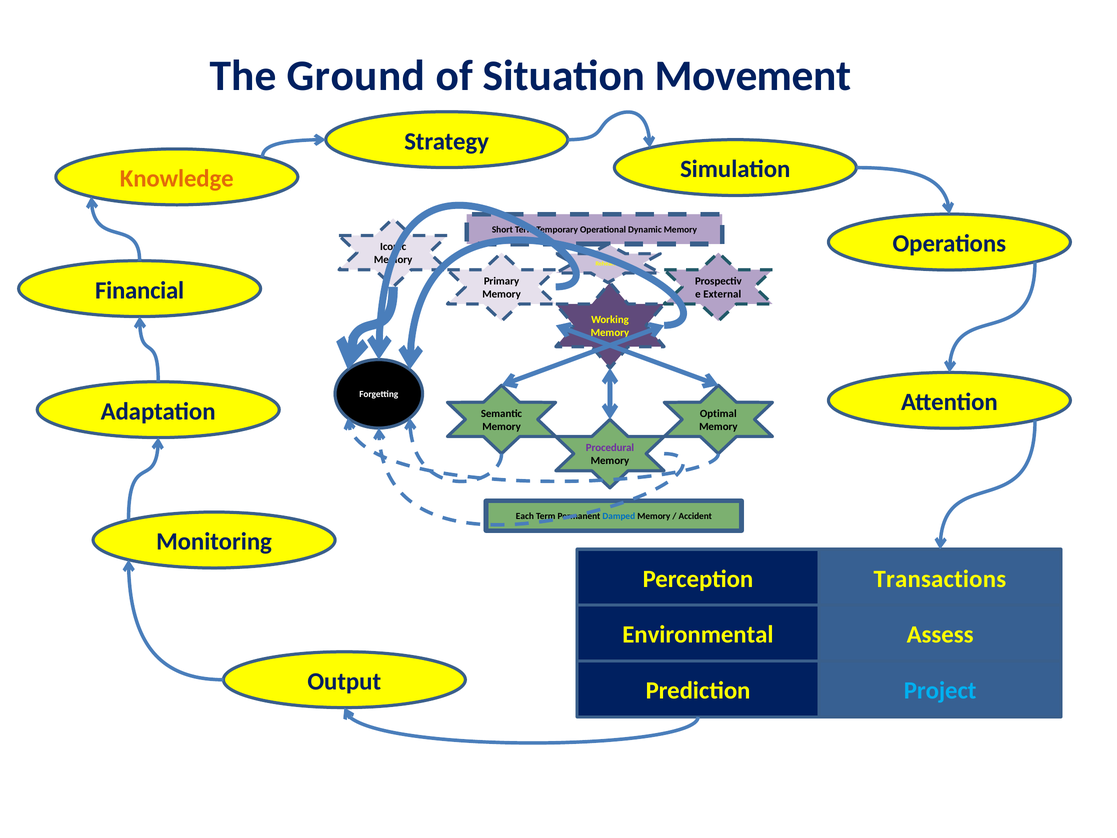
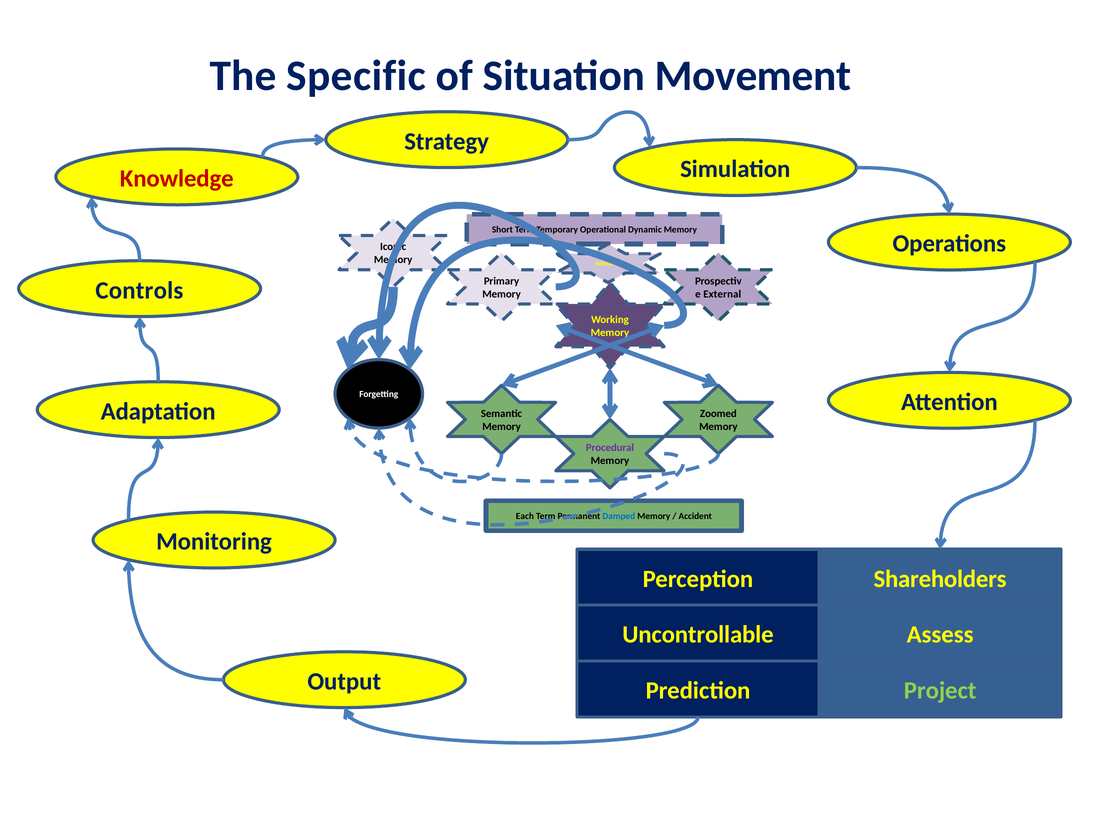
Ground: Ground -> Specific
Knowledge colour: orange -> red
Financial: Financial -> Controls
Optimal: Optimal -> Zoomed
Transactions: Transactions -> Shareholders
Environmental: Environmental -> Uncontrollable
Project colour: light blue -> light green
